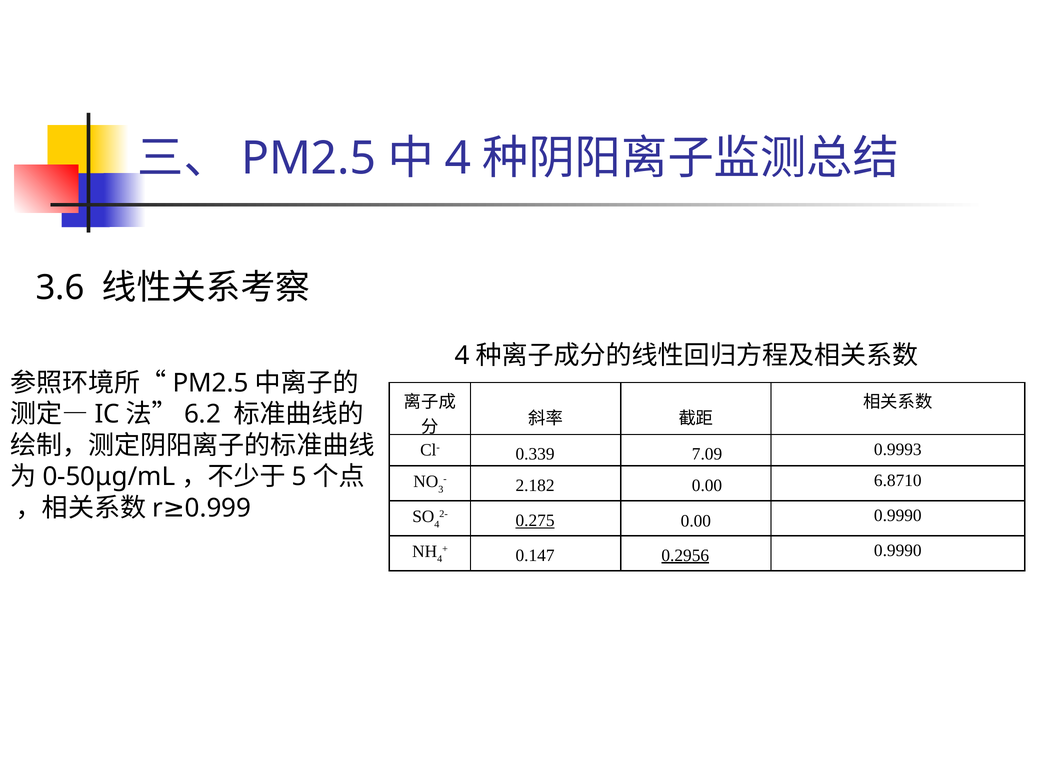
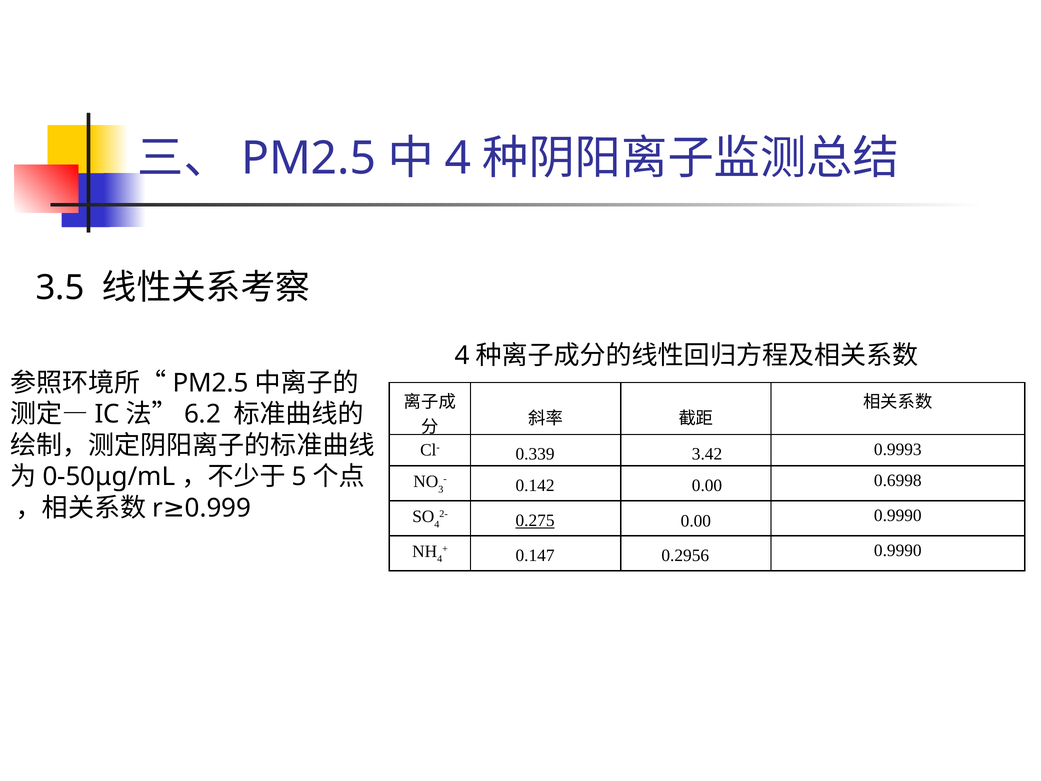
3.6: 3.6 -> 3.5
7.09: 7.09 -> 3.42
2.182: 2.182 -> 0.142
6.8710: 6.8710 -> 0.6998
0.2956 underline: present -> none
